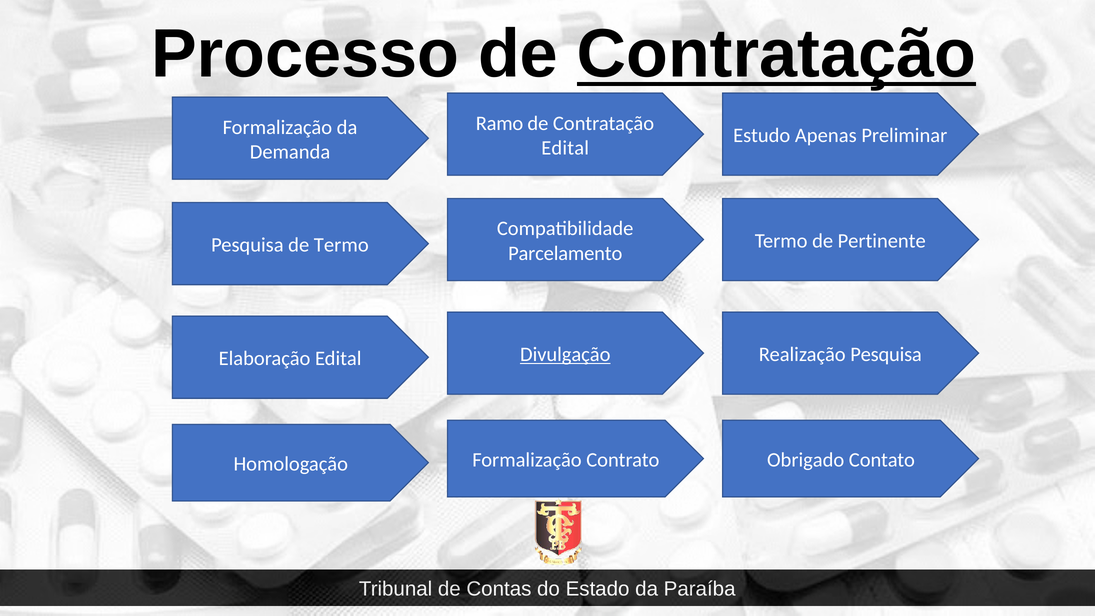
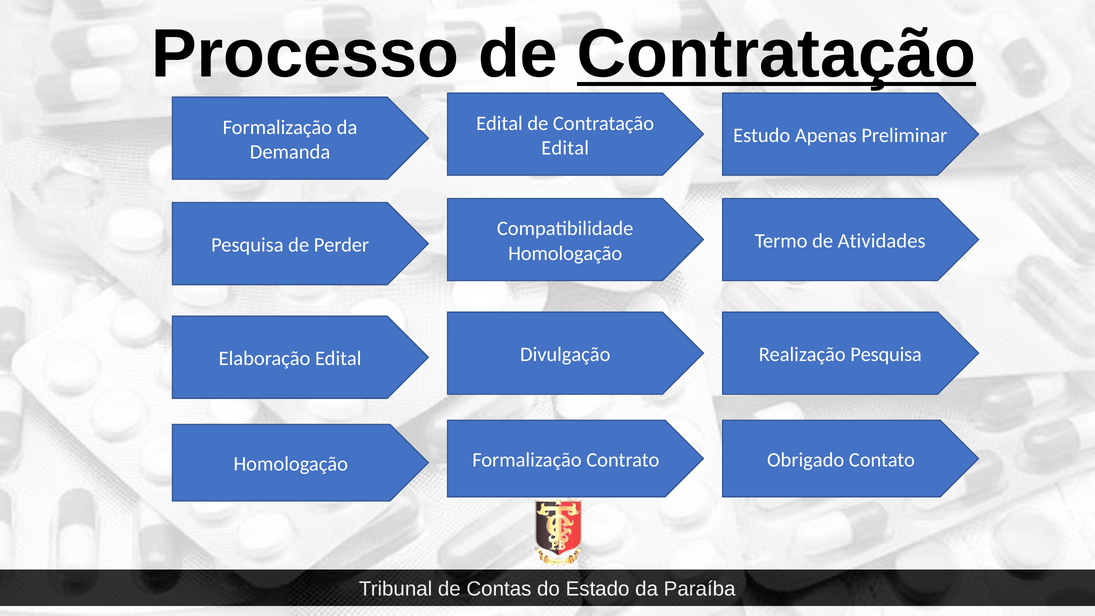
Ramo at (500, 123): Ramo -> Edital
Pertinente: Pertinente -> Atividades
de Termo: Termo -> Perder
Parcelamento at (565, 253): Parcelamento -> Homologação
Divulgação underline: present -> none
